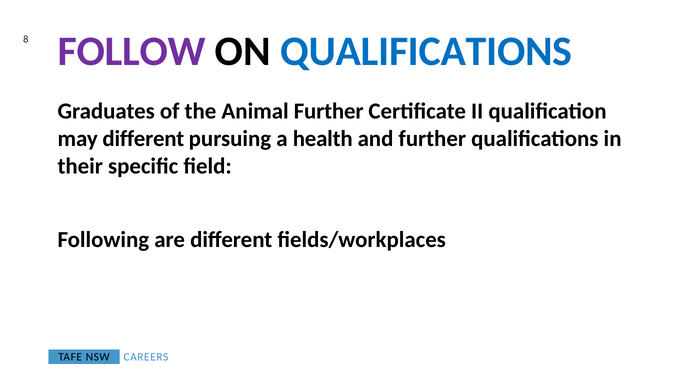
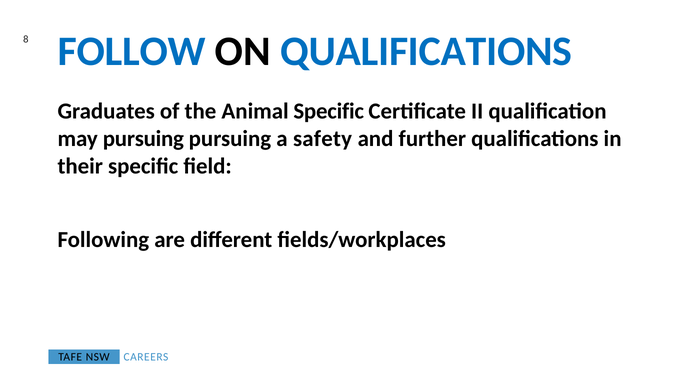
FOLLOW colour: purple -> blue
Animal Further: Further -> Specific
may different: different -> pursuing
health: health -> safety
